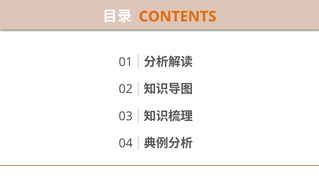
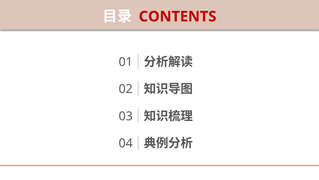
CONTENTS colour: orange -> red
